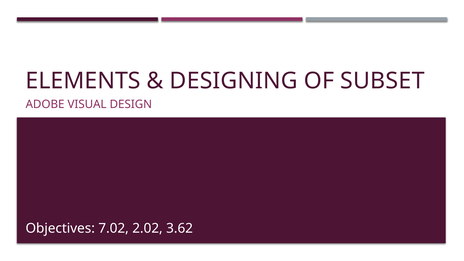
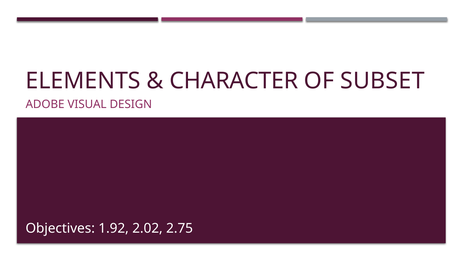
DESIGNING: DESIGNING -> CHARACTER
7.02: 7.02 -> 1.92
3.62: 3.62 -> 2.75
